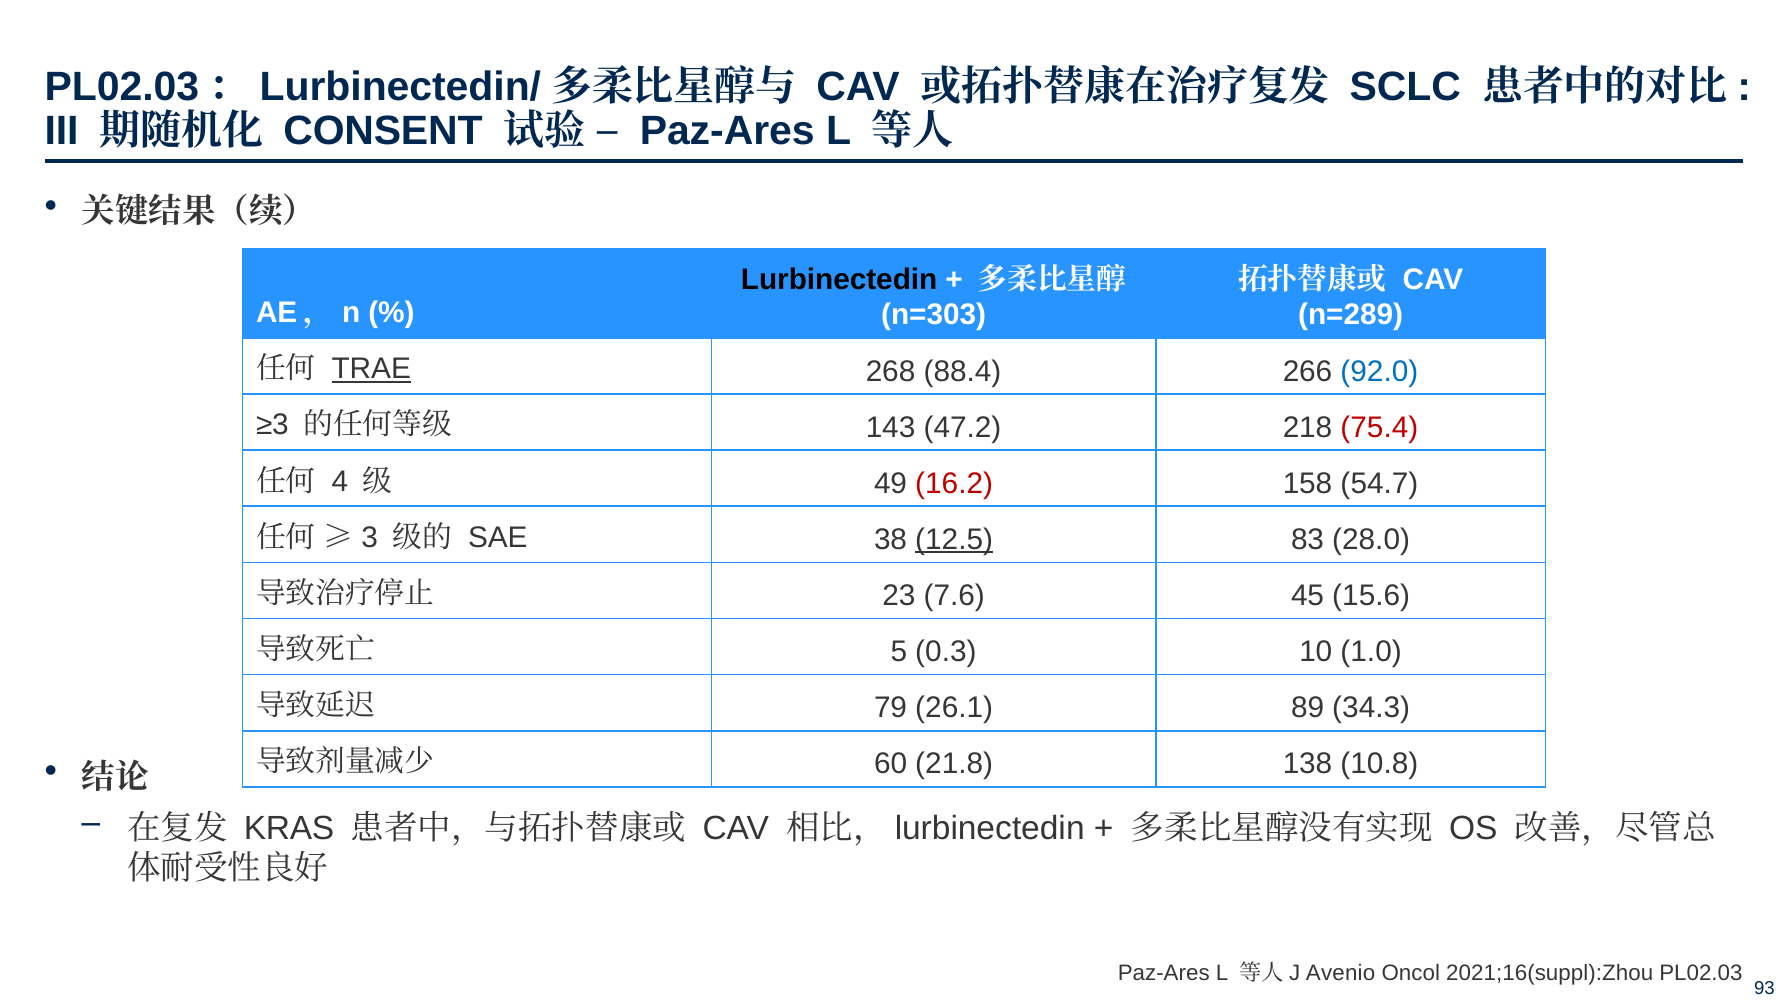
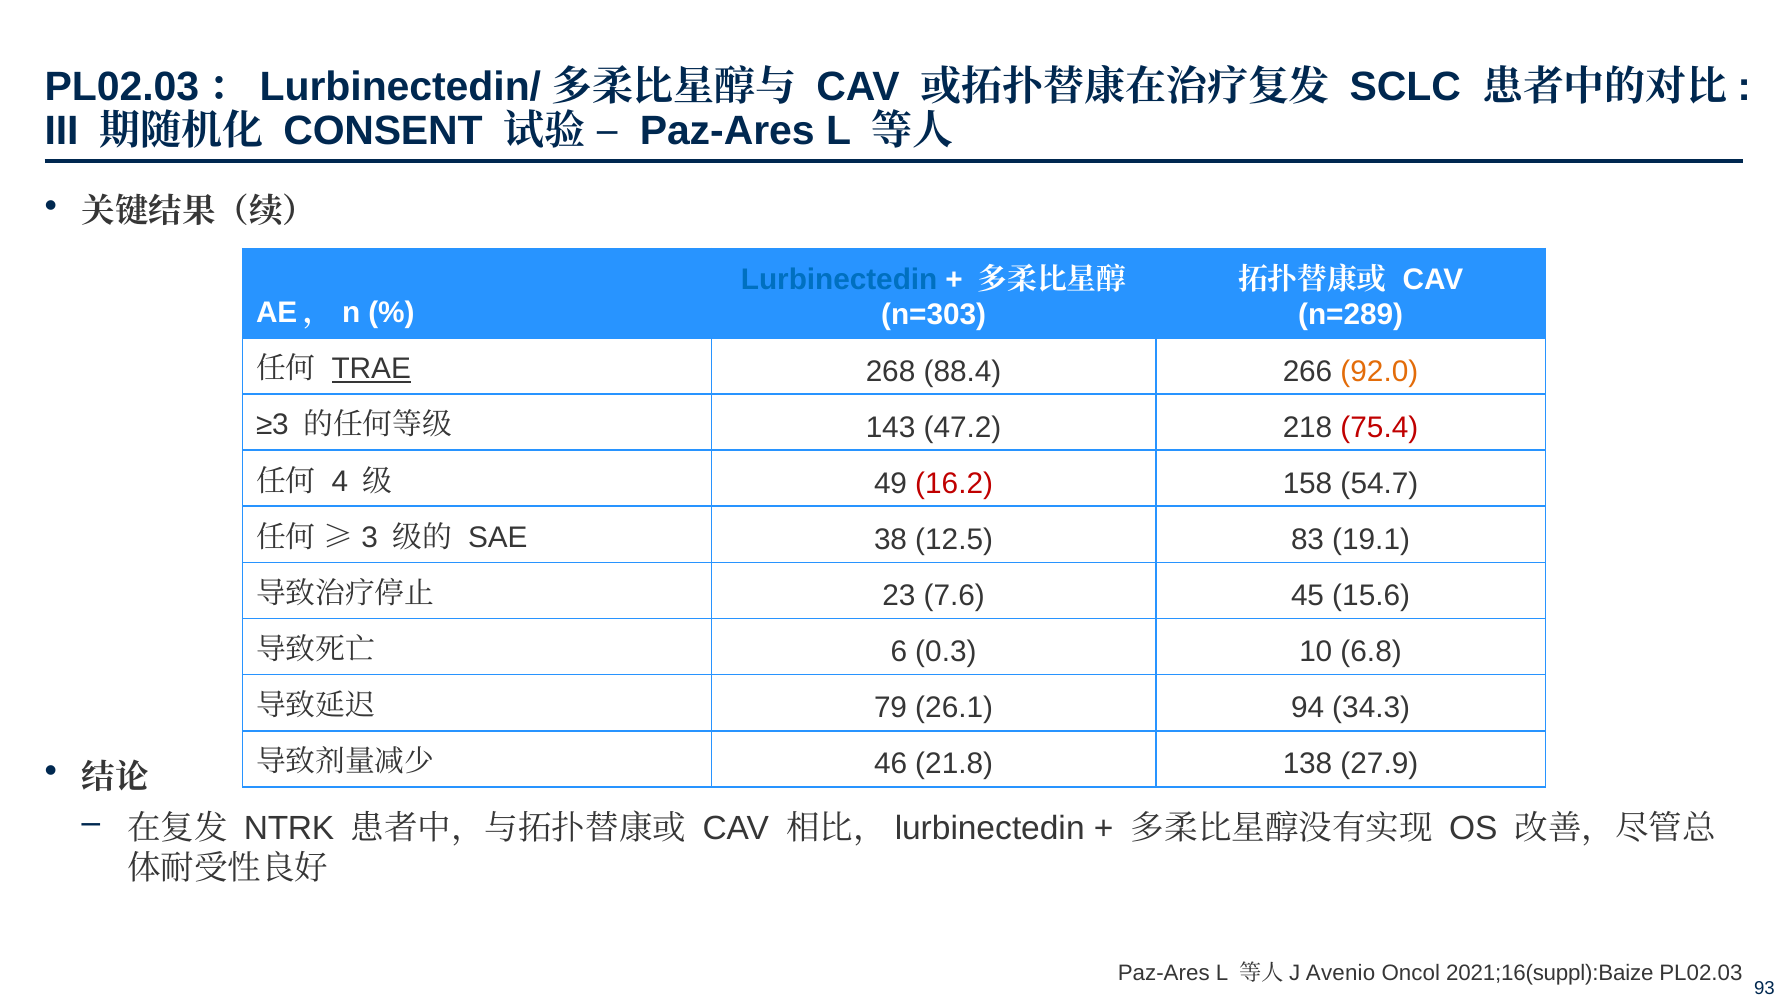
Lurbinectedin colour: black -> blue
92.0 colour: blue -> orange
12.5 underline: present -> none
28.0: 28.0 -> 19.1
5: 5 -> 6
1.0: 1.0 -> 6.8
89: 89 -> 94
60: 60 -> 46
10.8: 10.8 -> 27.9
KRAS: KRAS -> NTRK
2021;16(suppl):Zhou: 2021;16(suppl):Zhou -> 2021;16(suppl):Baize
